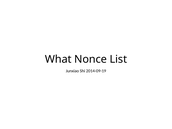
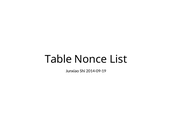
What: What -> Table
